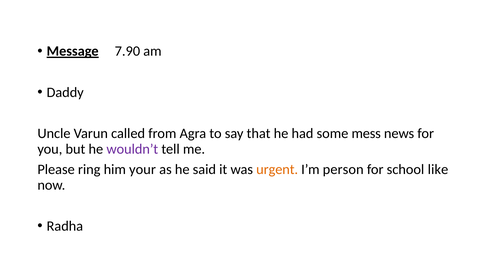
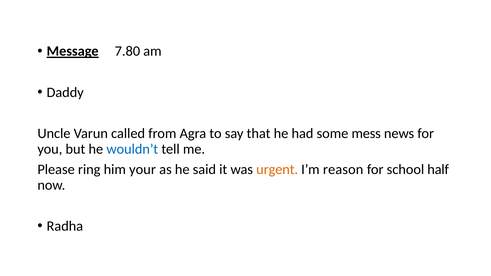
7.90: 7.90 -> 7.80
wouldn’t colour: purple -> blue
person: person -> reason
like: like -> half
